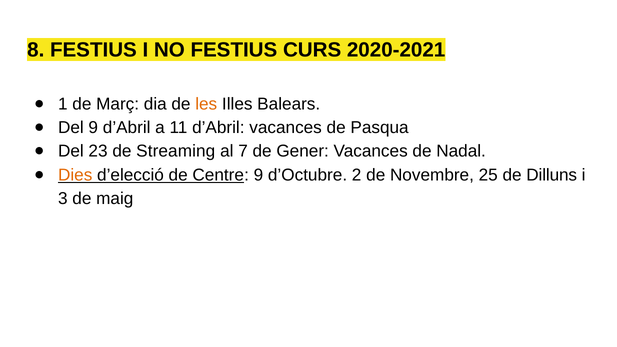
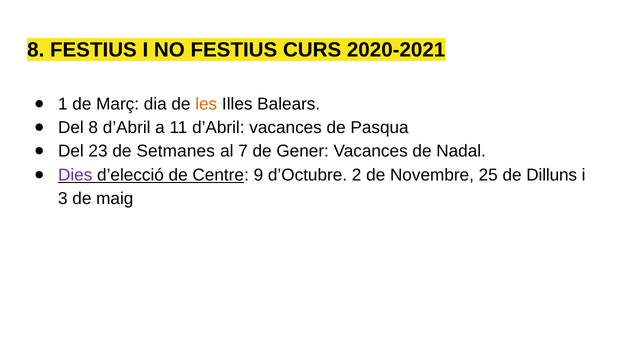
Del 9: 9 -> 8
Streaming: Streaming -> Setmanes
Dies colour: orange -> purple
